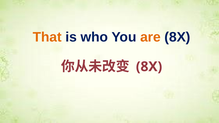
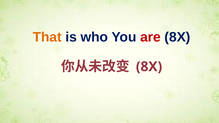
are colour: orange -> red
